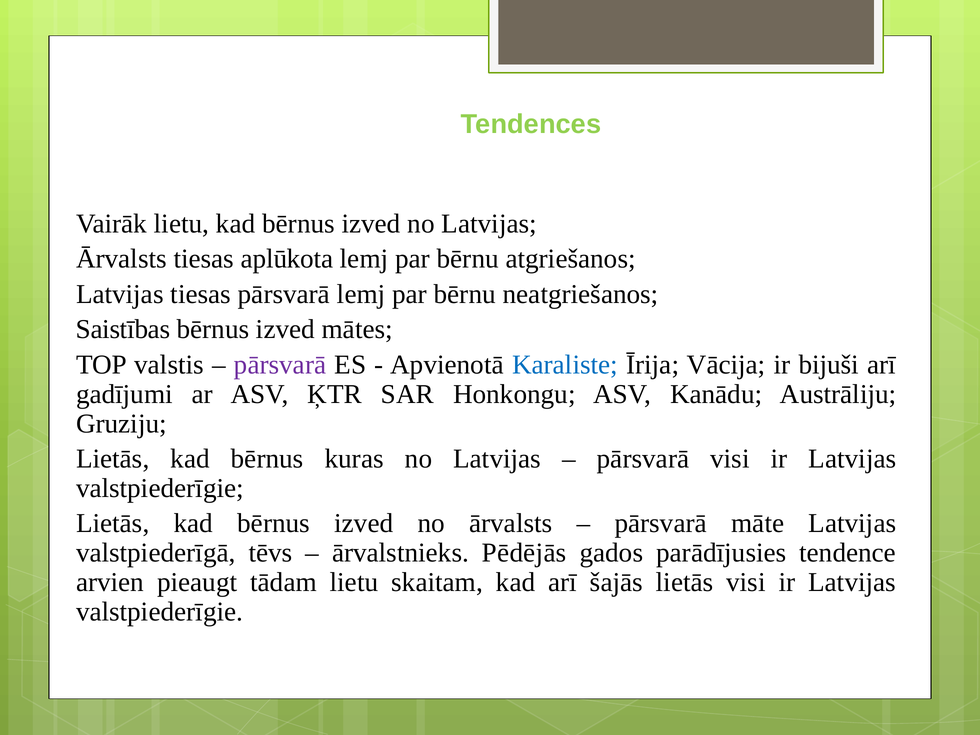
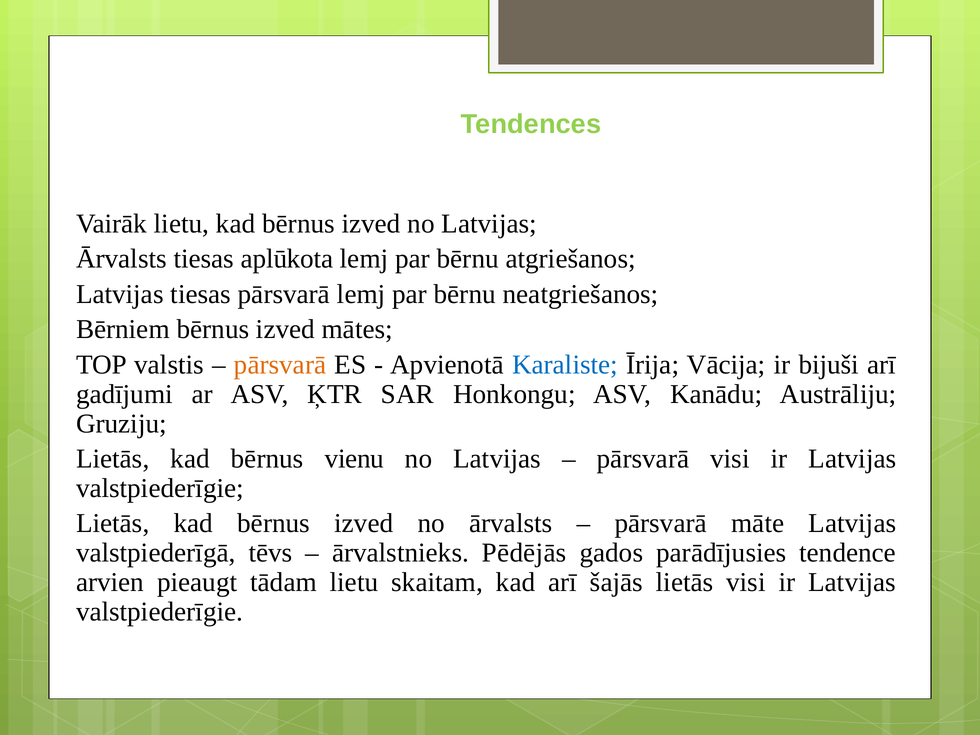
Saistības: Saistības -> Bērniem
pārsvarā at (280, 365) colour: purple -> orange
kuras: kuras -> vienu
